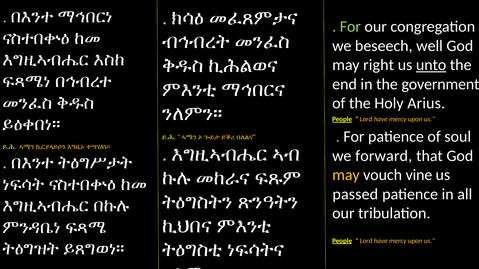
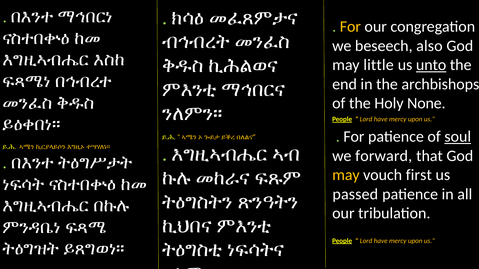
For at (350, 27) colour: light green -> yellow
well: well -> also
right: right -> little
government: government -> archbishops
Arius: Arius -> None
soul underline: none -> present
vine: vine -> first
